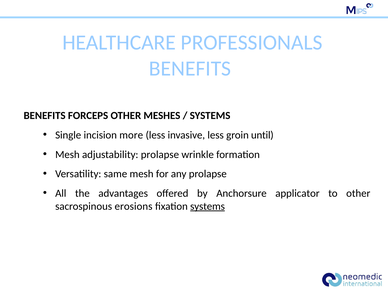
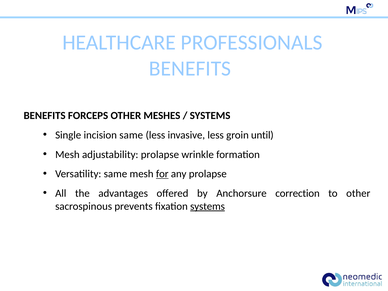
incision more: more -> same
for underline: none -> present
applicator: applicator -> correction
erosions: erosions -> prevents
